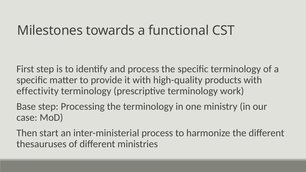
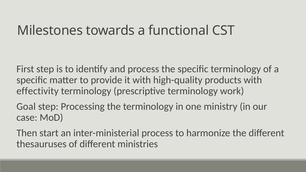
Base: Base -> Goal
